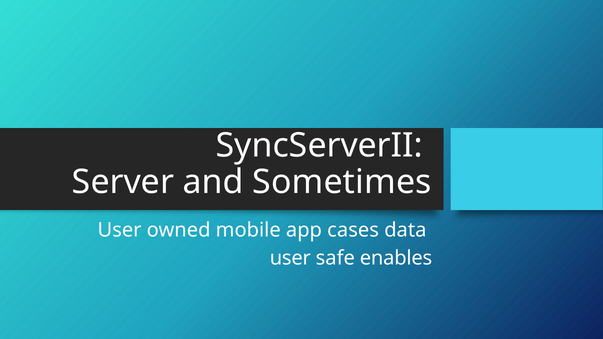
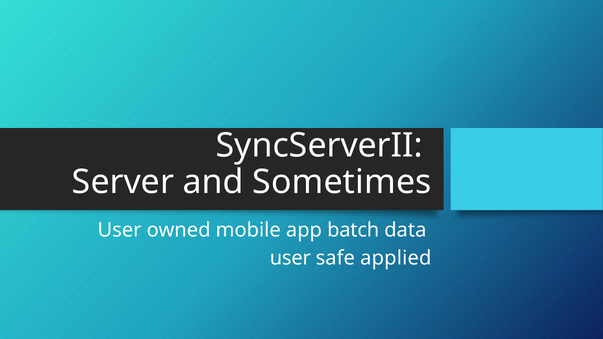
cases: cases -> batch
enables: enables -> applied
